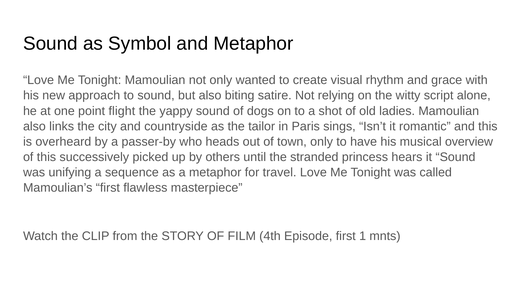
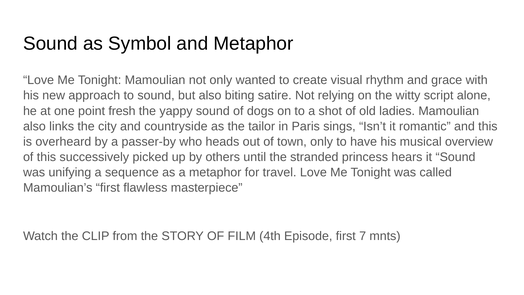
flight: flight -> fresh
1: 1 -> 7
